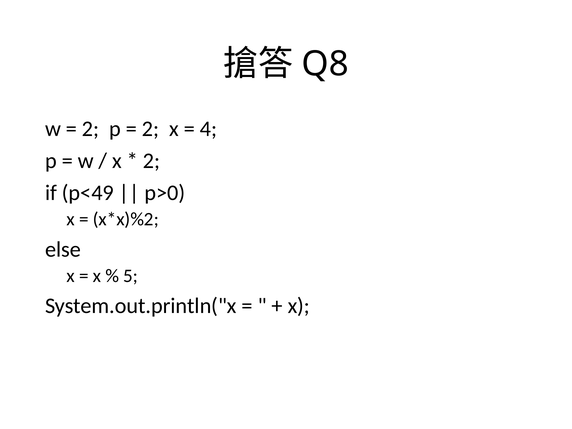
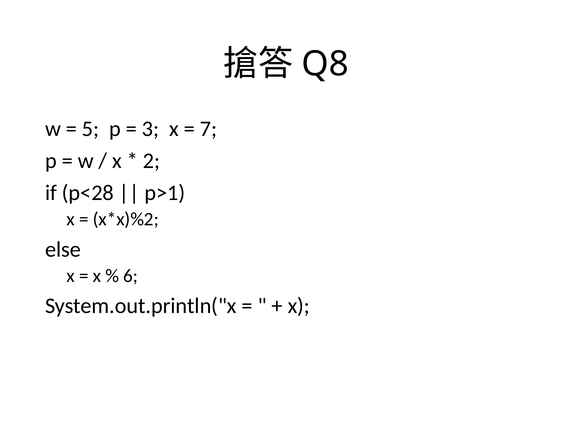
2 at (91, 129): 2 -> 5
2 at (151, 129): 2 -> 3
4: 4 -> 7
p<49: p<49 -> p<28
p>0: p>0 -> p>1
5: 5 -> 6
